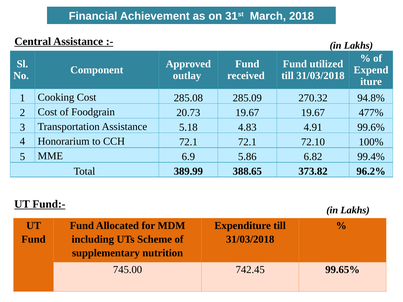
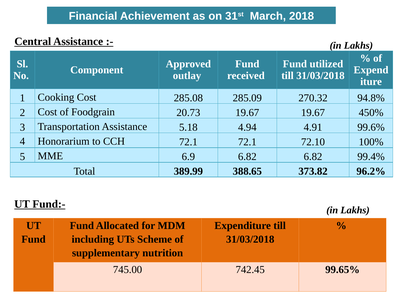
477%: 477% -> 450%
4.83: 4.83 -> 4.94
6.9 5.86: 5.86 -> 6.82
